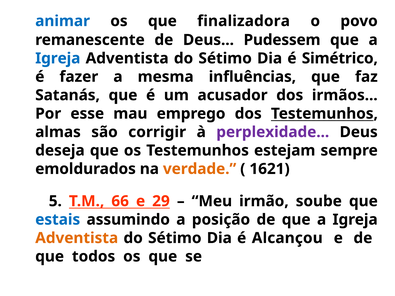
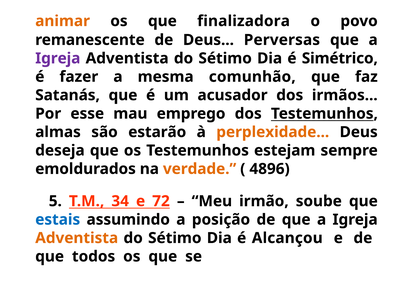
animar colour: blue -> orange
Pudessem: Pudessem -> Perversas
Igreja at (58, 58) colour: blue -> purple
influências: influências -> comunhão
corrigir: corrigir -> estarão
perplexidade colour: purple -> orange
1621: 1621 -> 4896
66: 66 -> 34
29: 29 -> 72
